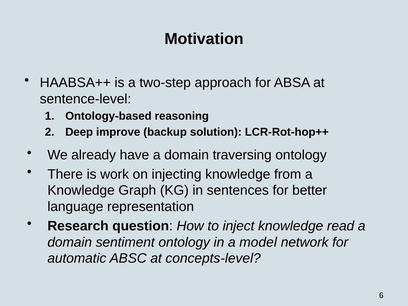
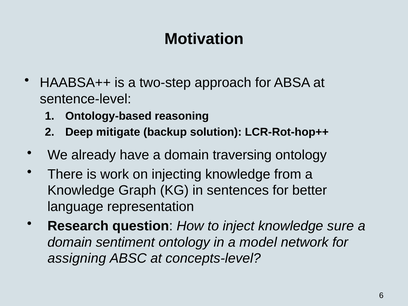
improve: improve -> mitigate
read: read -> sure
automatic: automatic -> assigning
